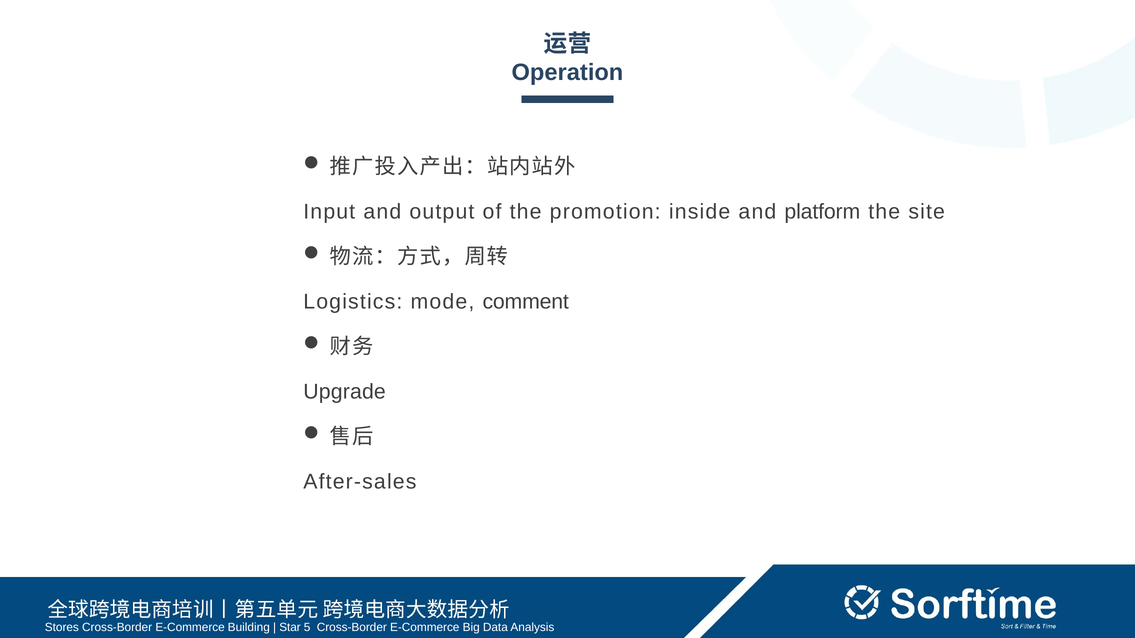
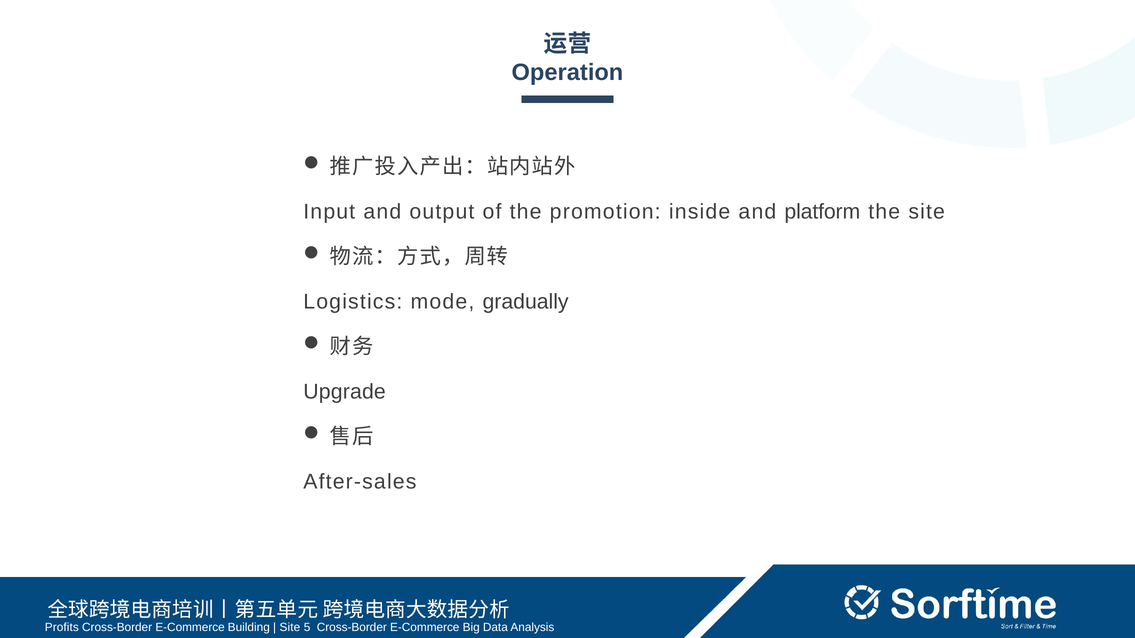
comment: comment -> gradually
Stores: Stores -> Profits
Star at (290, 628): Star -> Site
